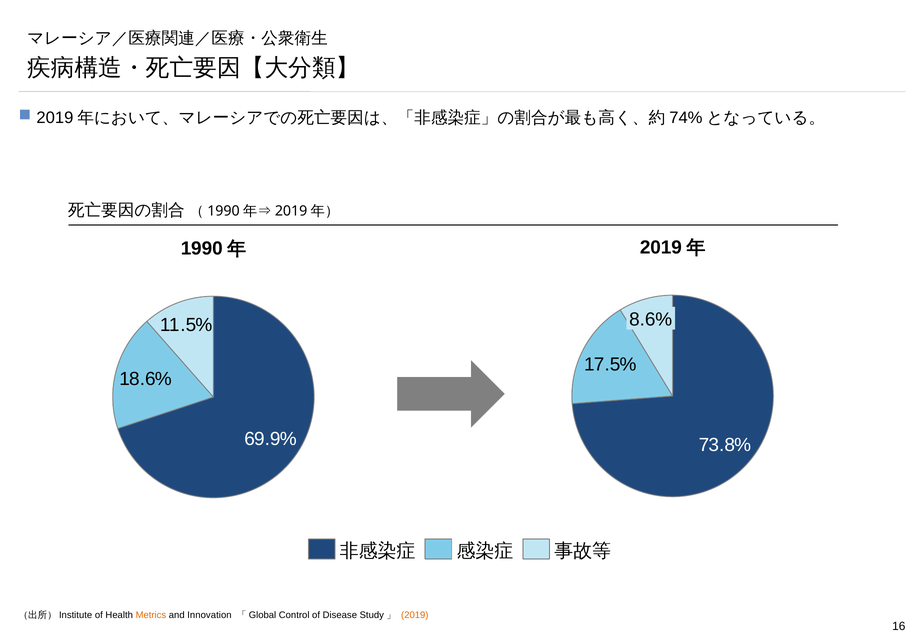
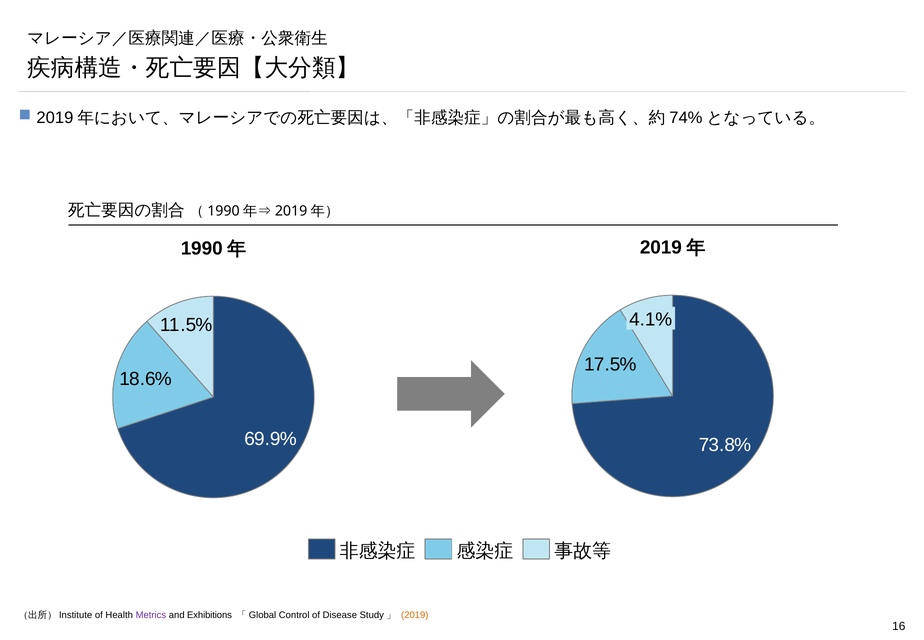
8.6%: 8.6% -> 4.1%
Metrics colour: orange -> purple
Innovation: Innovation -> Exhibitions
